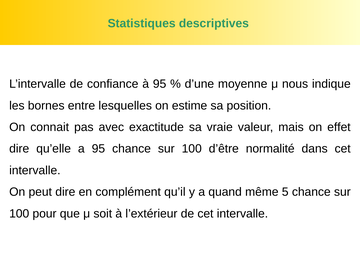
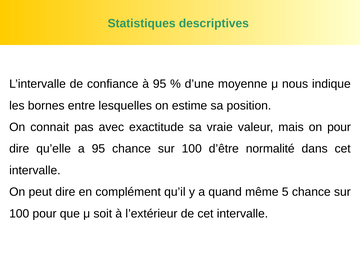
on effet: effet -> pour
